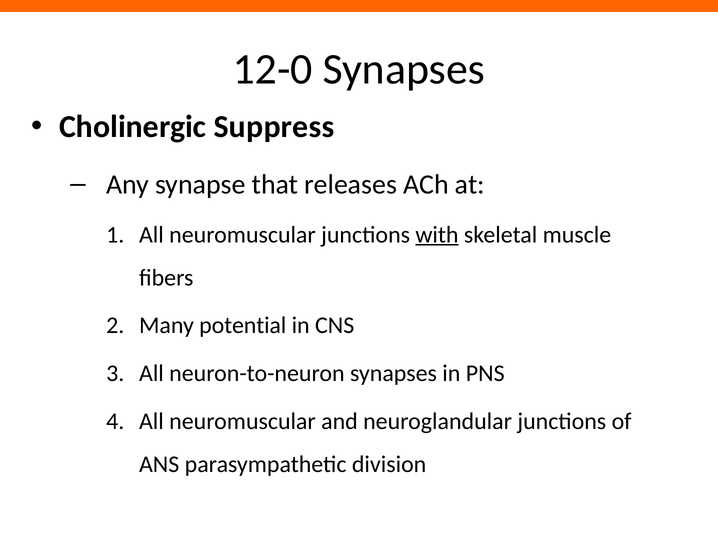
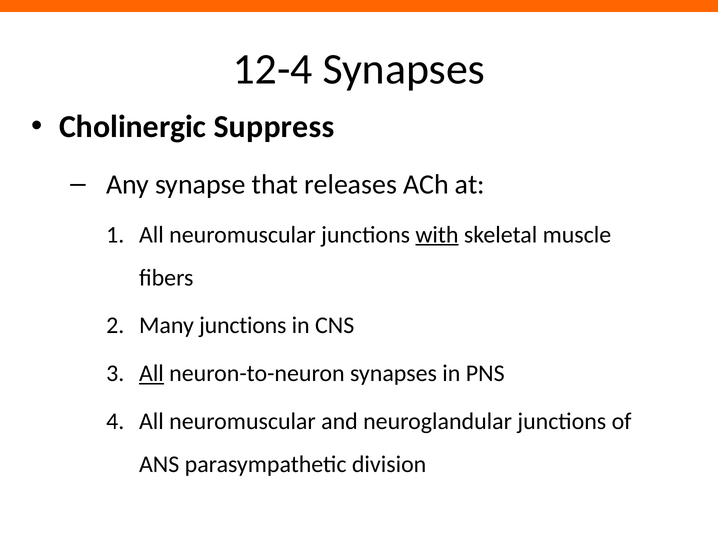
12-0: 12-0 -> 12-4
Many potential: potential -> junctions
All at (151, 374) underline: none -> present
